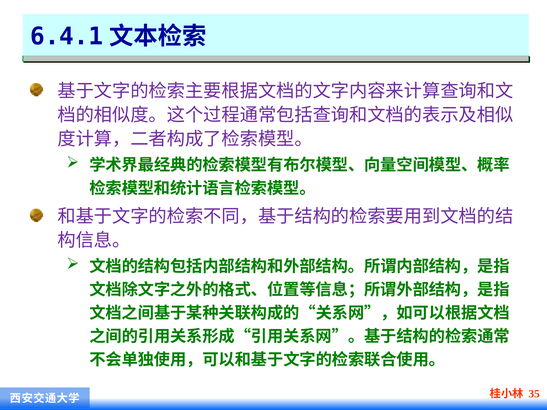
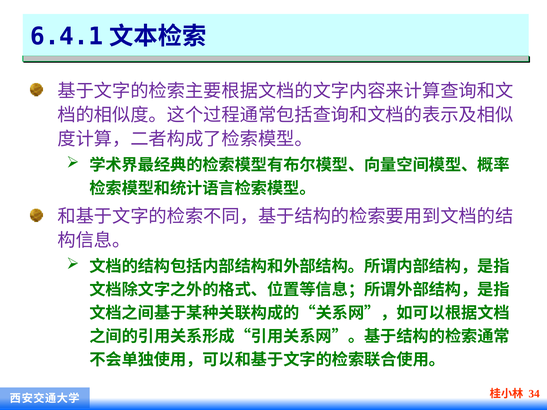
35: 35 -> 34
